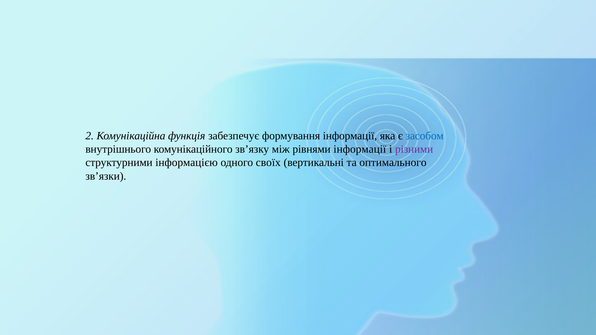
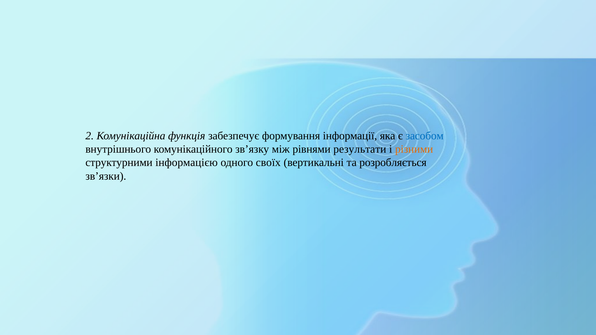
рівнями інформації: інформації -> результати
різними colour: purple -> orange
оптимального: оптимального -> розробляється
